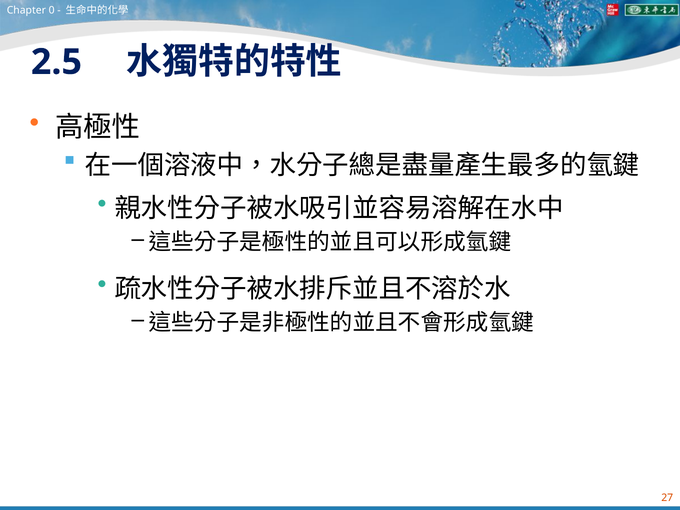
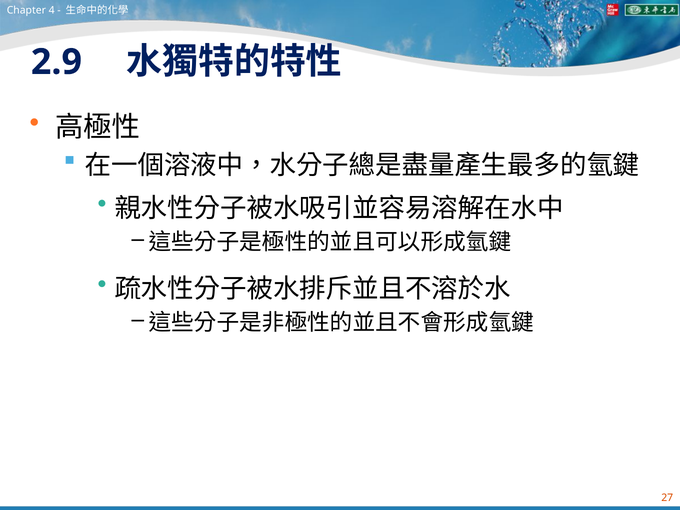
0: 0 -> 4
2.5: 2.5 -> 2.9
